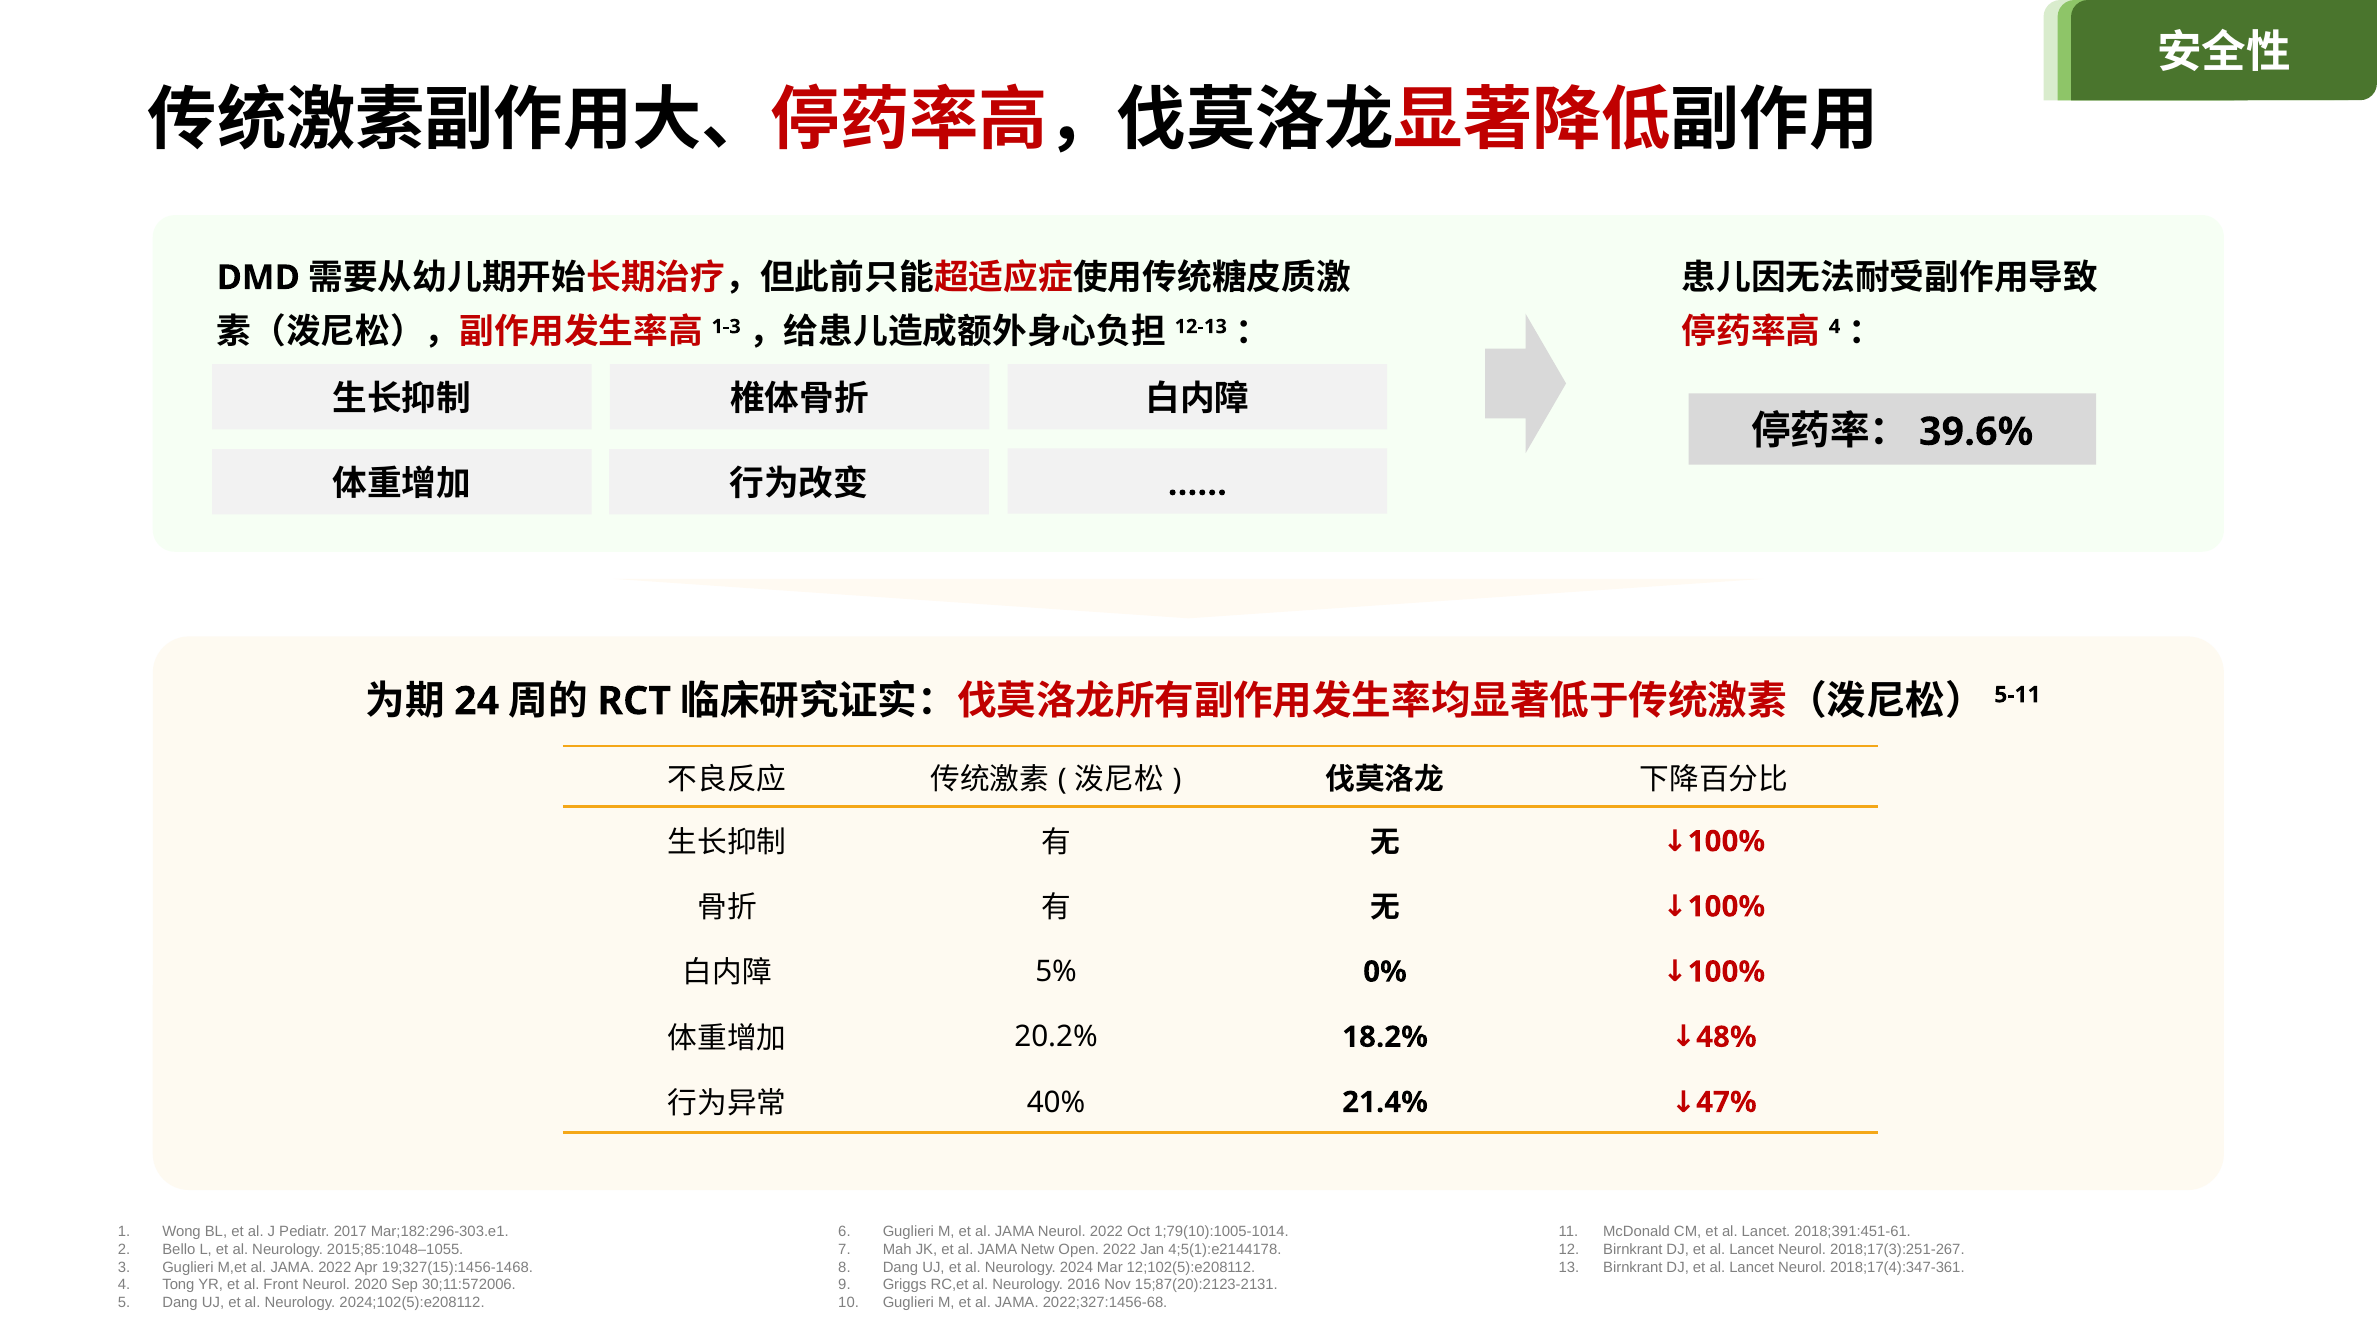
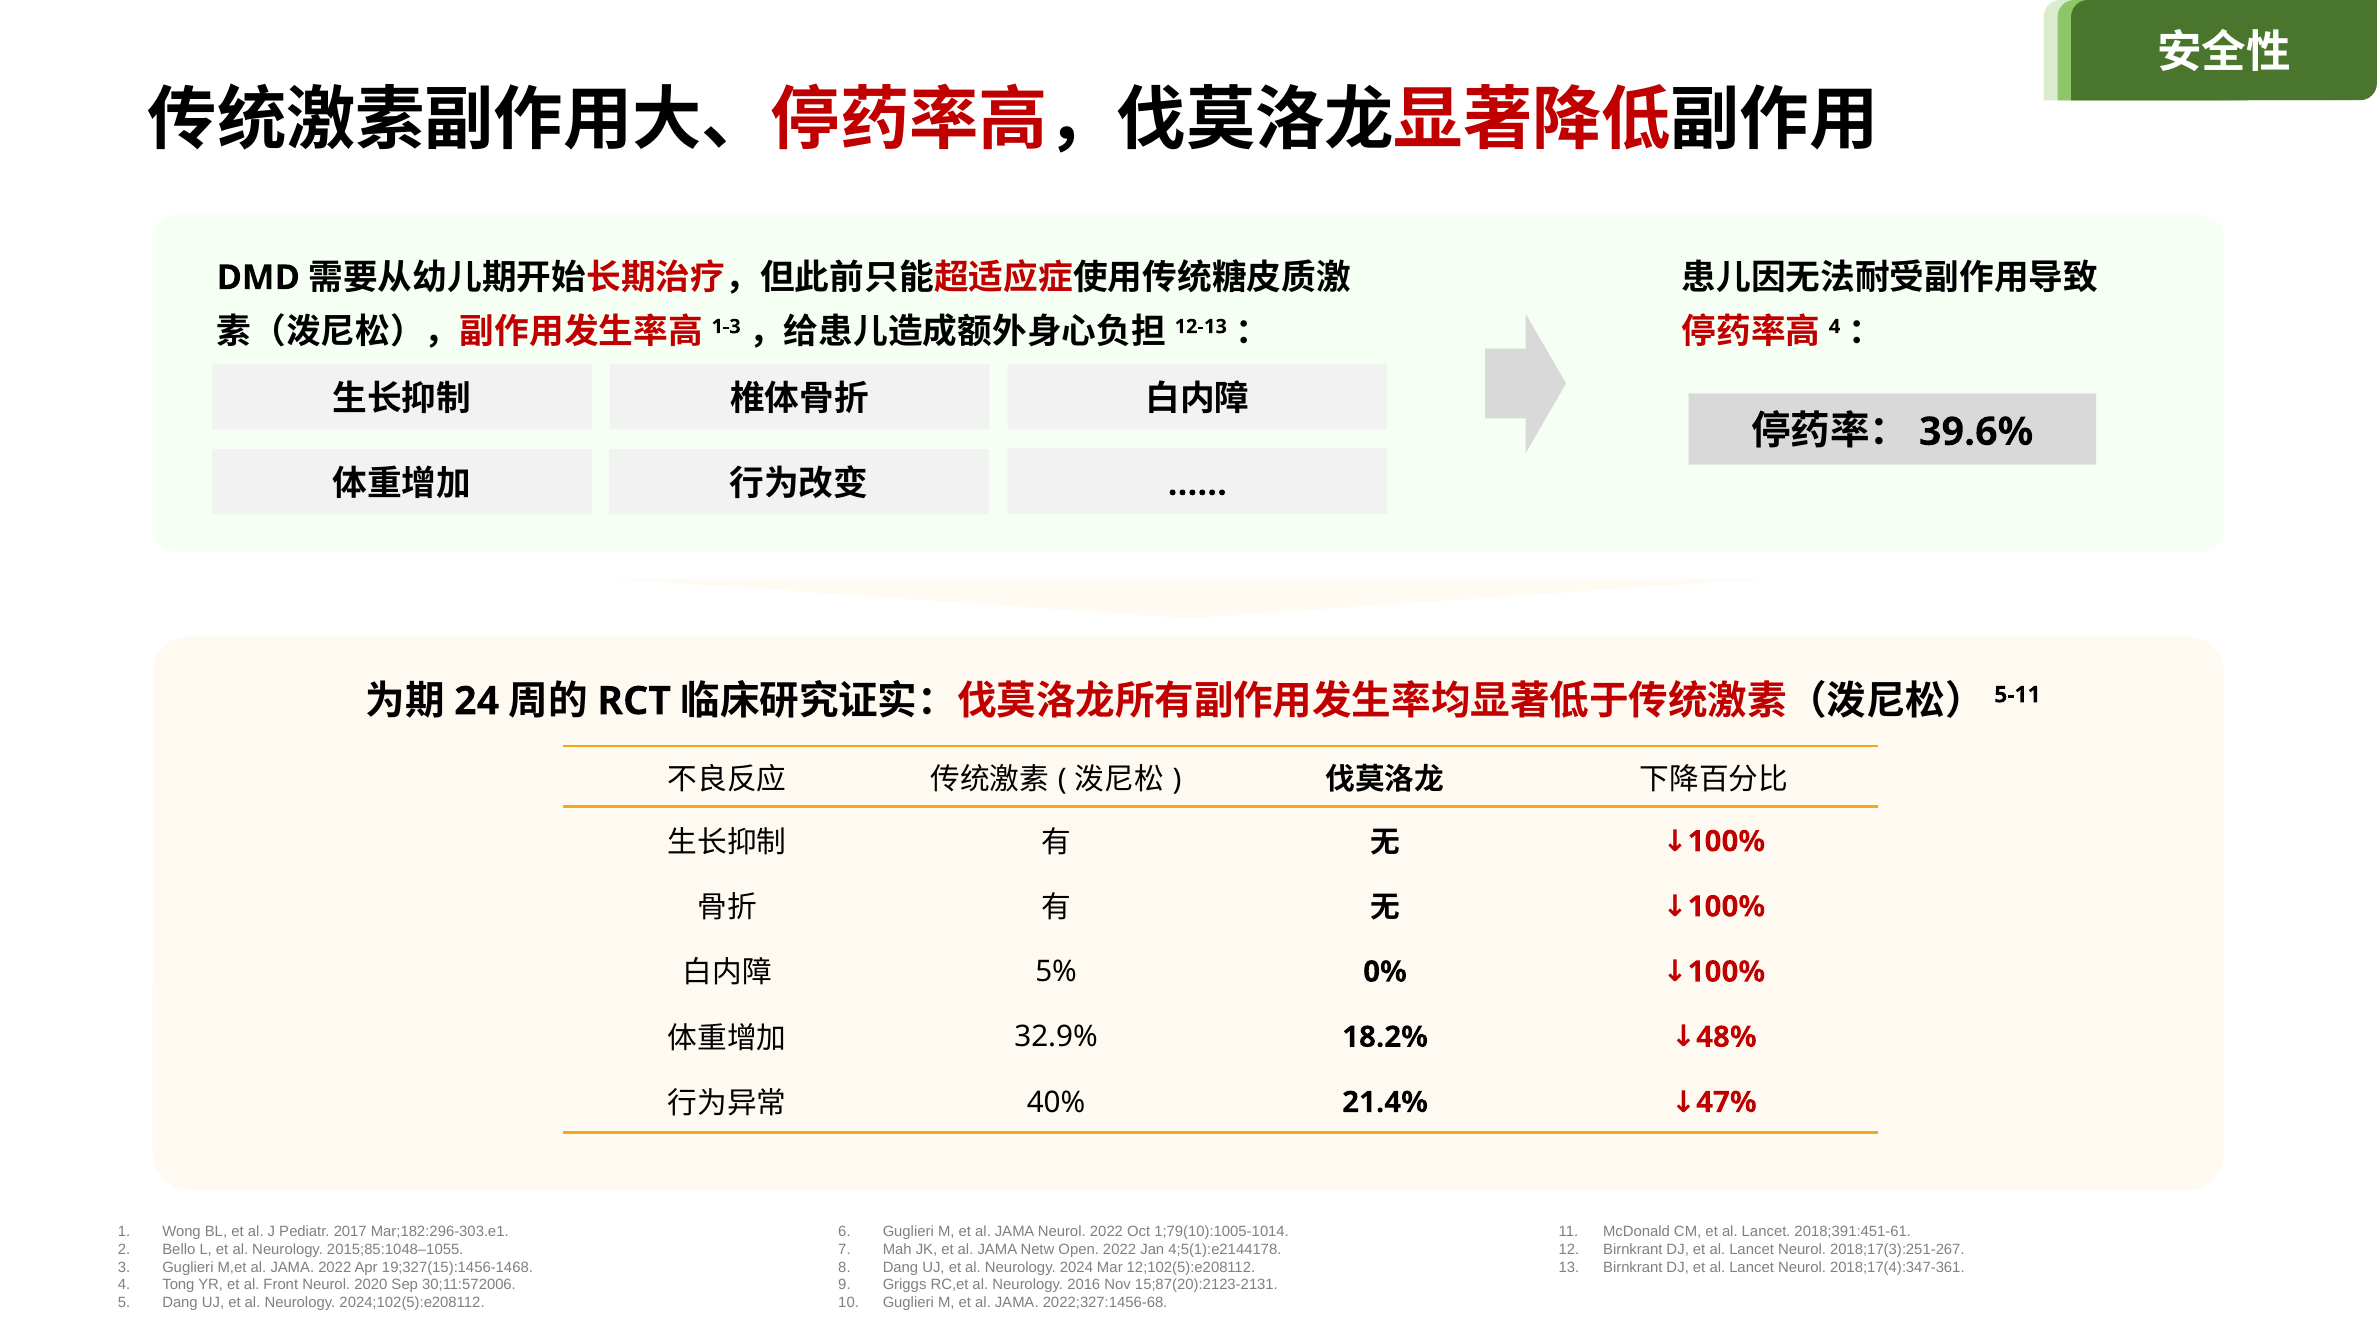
20.2%: 20.2% -> 32.9%
